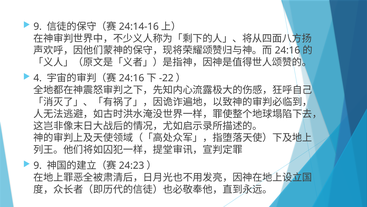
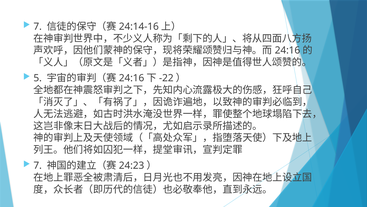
9 at (38, 26): 9 -> 7
4: 4 -> 5
9 at (38, 165): 9 -> 7
